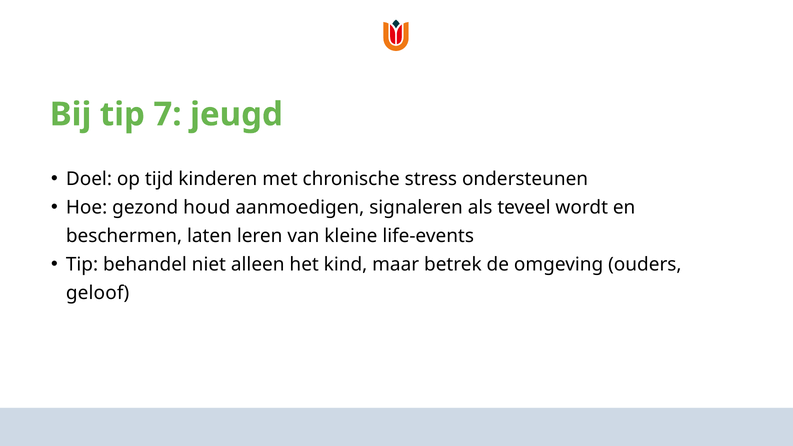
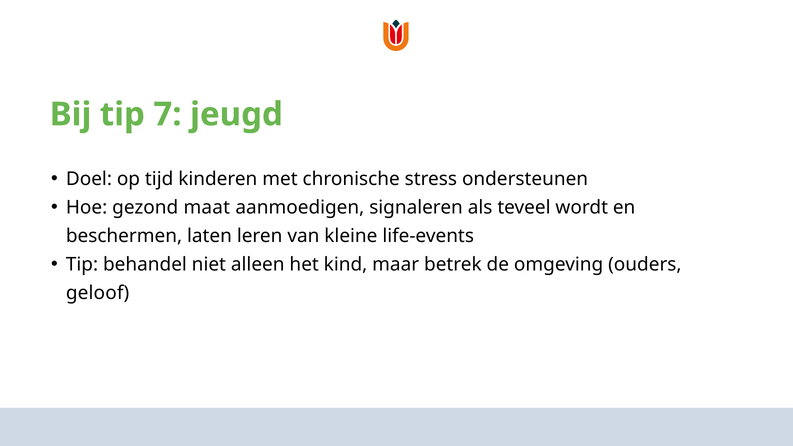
houd: houd -> maat
